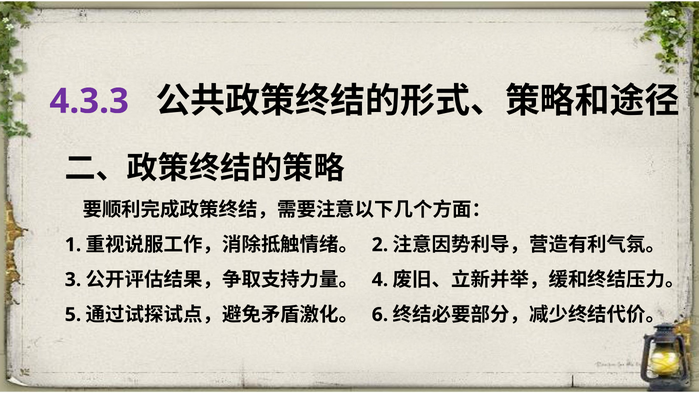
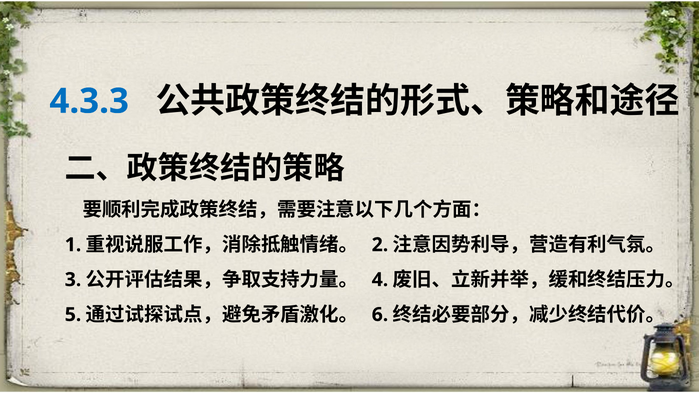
4.3.3 colour: purple -> blue
